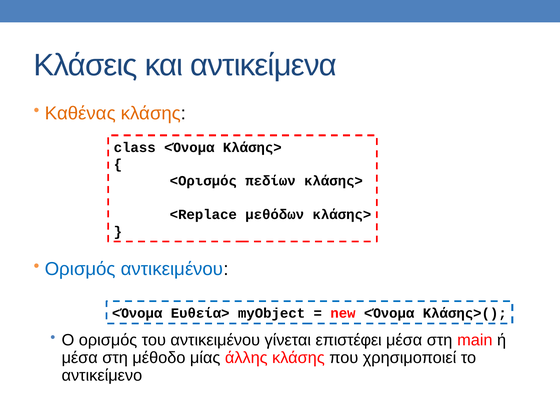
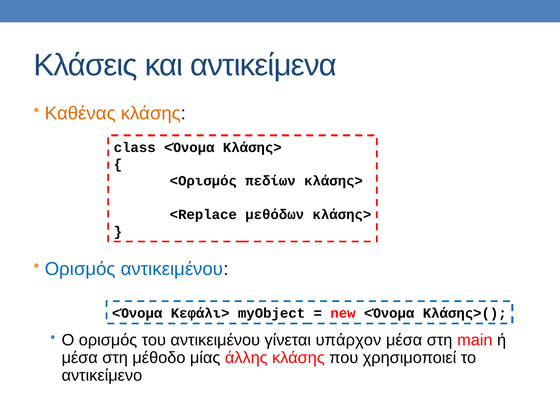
Ευθεία>: Ευθεία> -> Κεφάλι>
επιστέφει: επιστέφει -> υπάρχον
